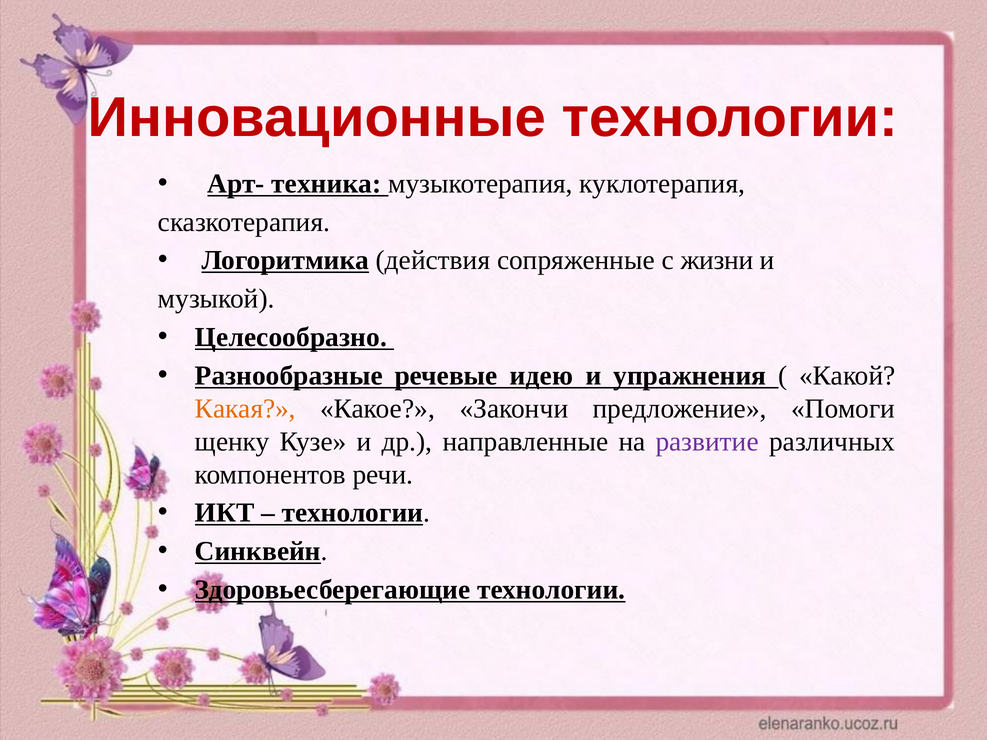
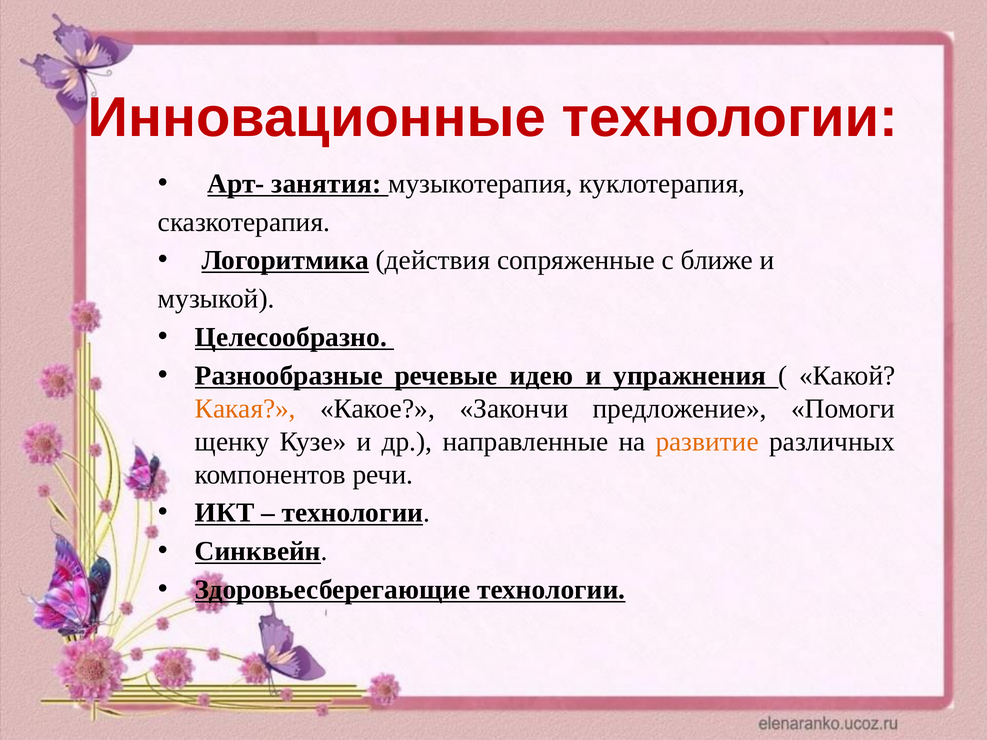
техника: техника -> занятия
жизни: жизни -> ближе
развитие colour: purple -> orange
